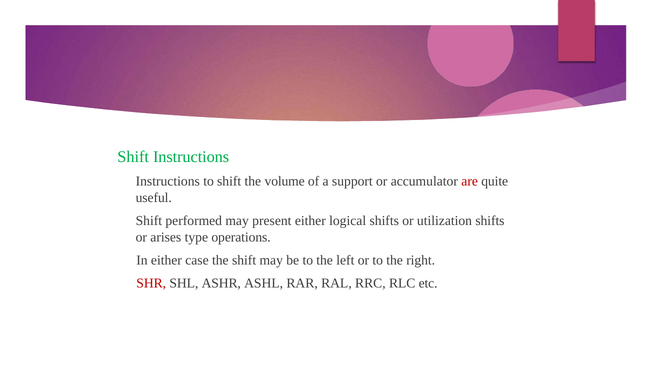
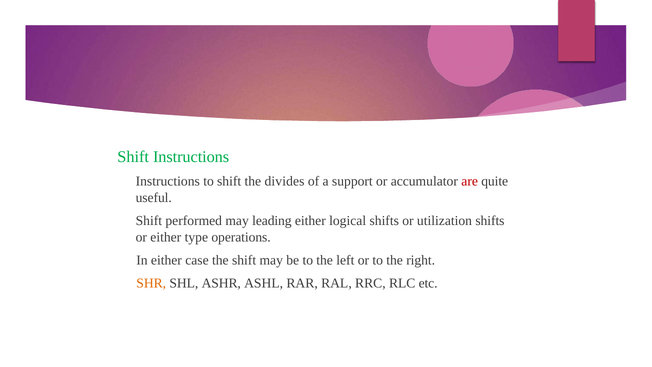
volume: volume -> divides
present: present -> leading
or arises: arises -> either
SHR colour: red -> orange
